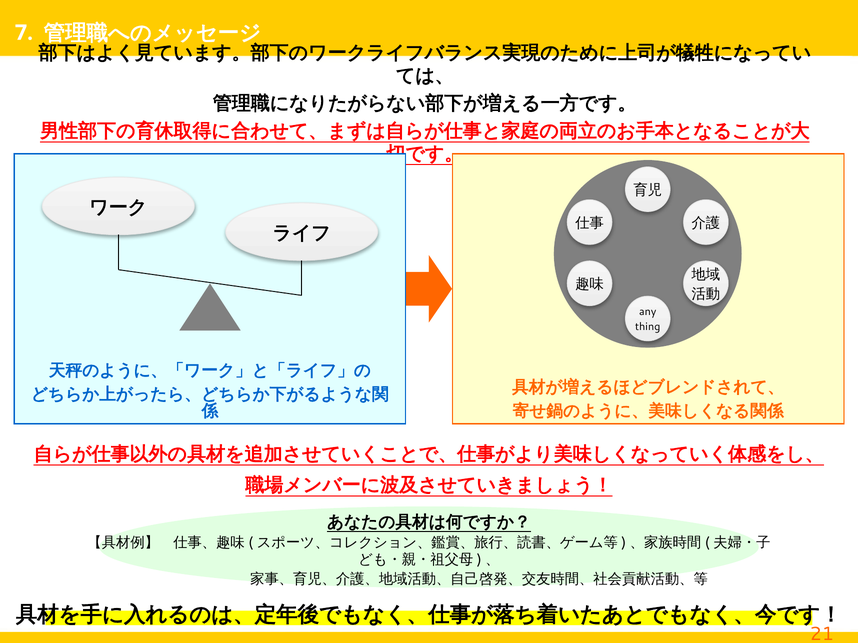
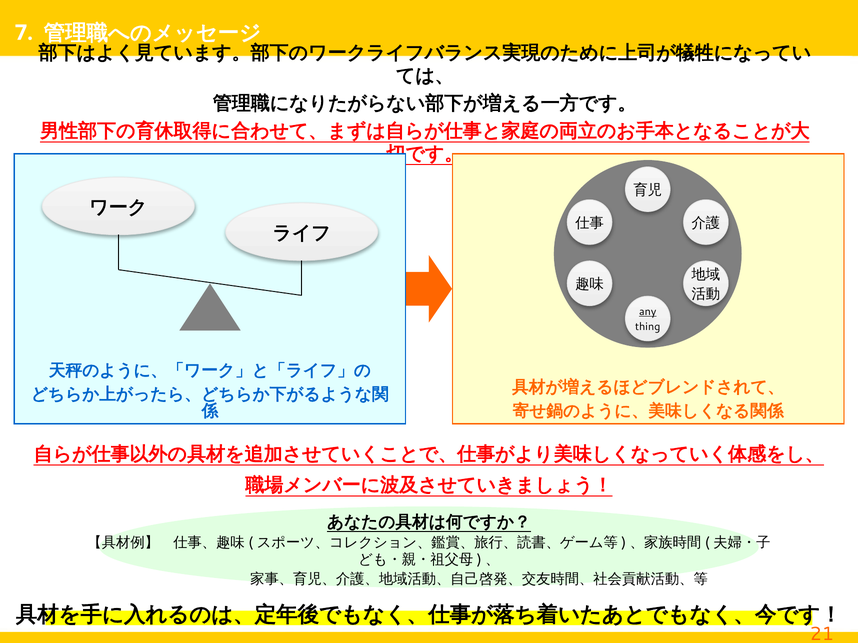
any underline: none -> present
